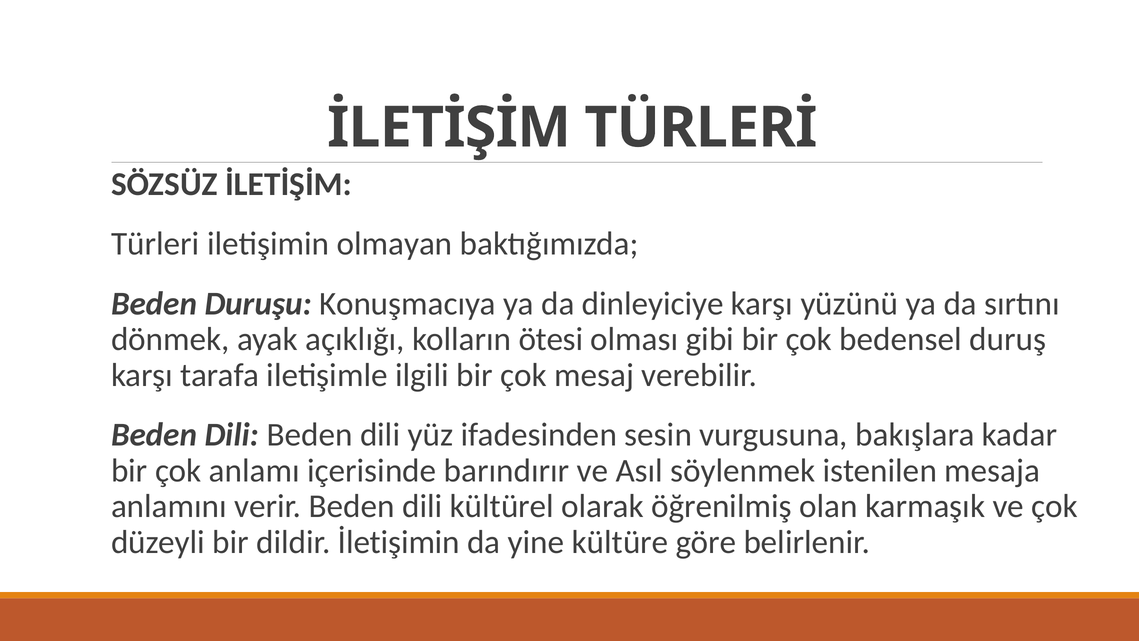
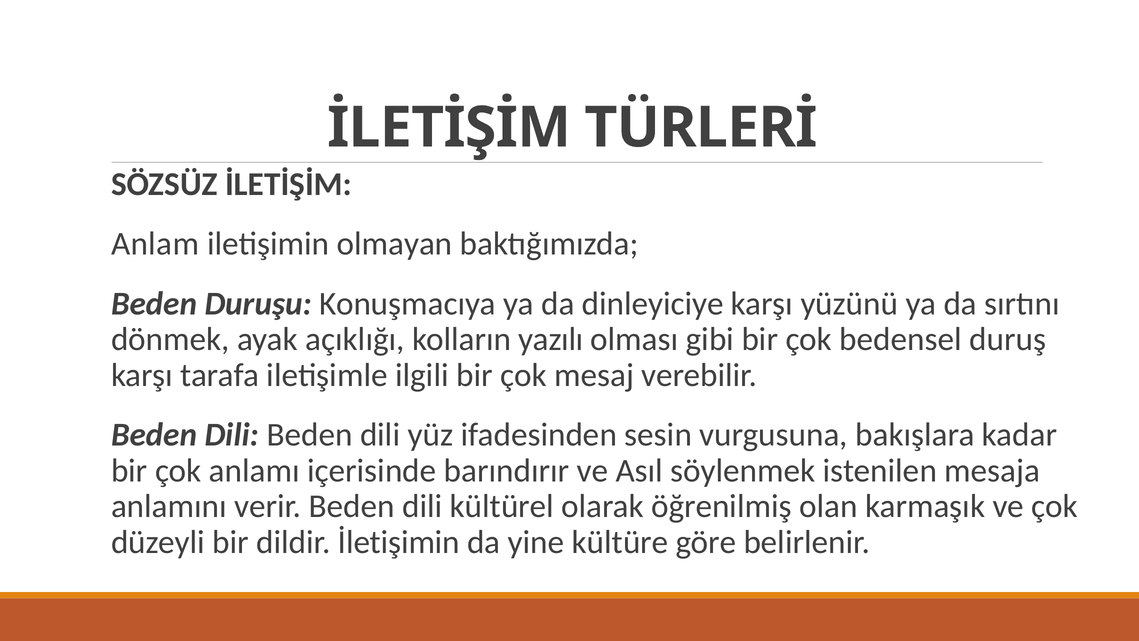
Türleri: Türleri -> Anlam
ötesi: ötesi -> yazılı
